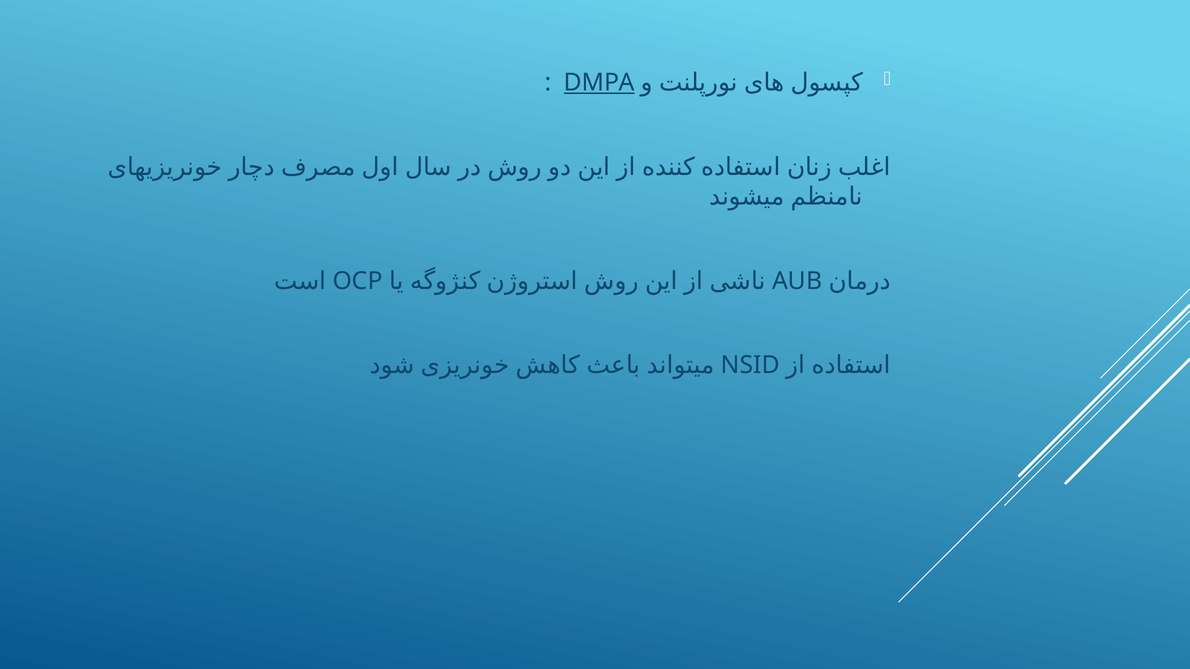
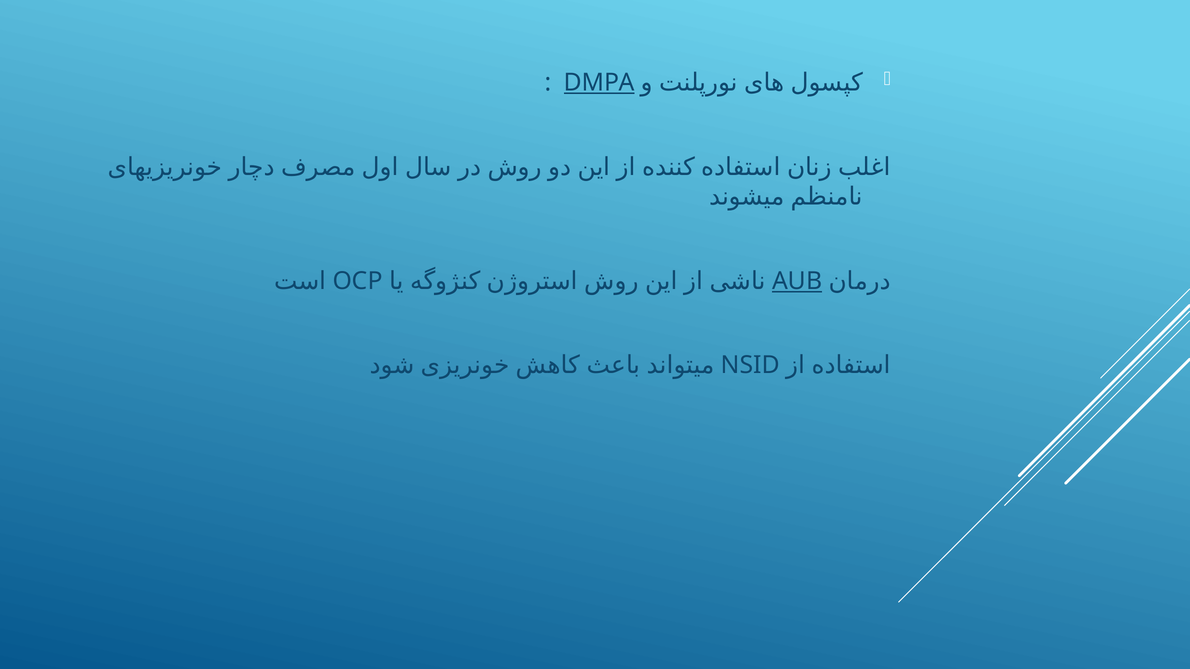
AUB underline: none -> present
